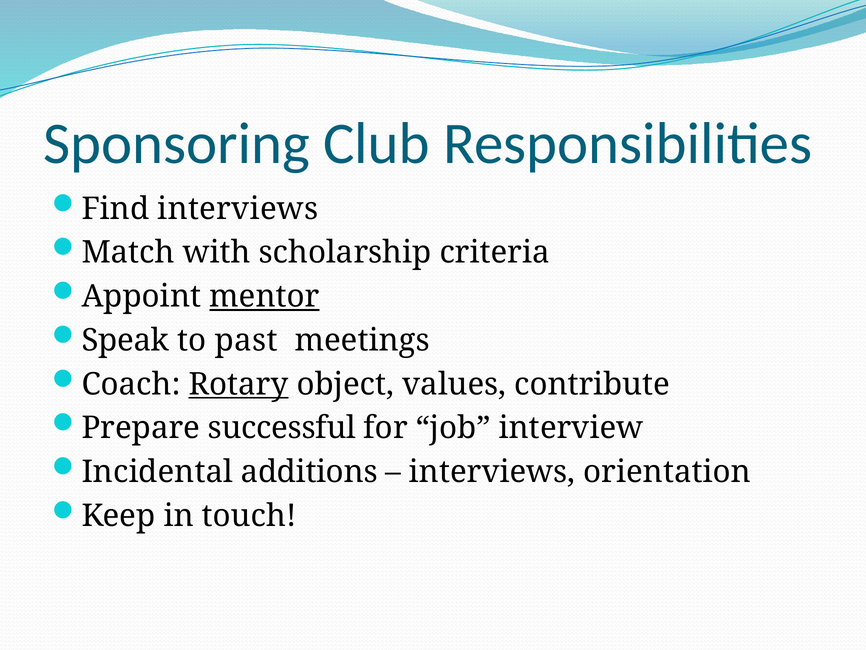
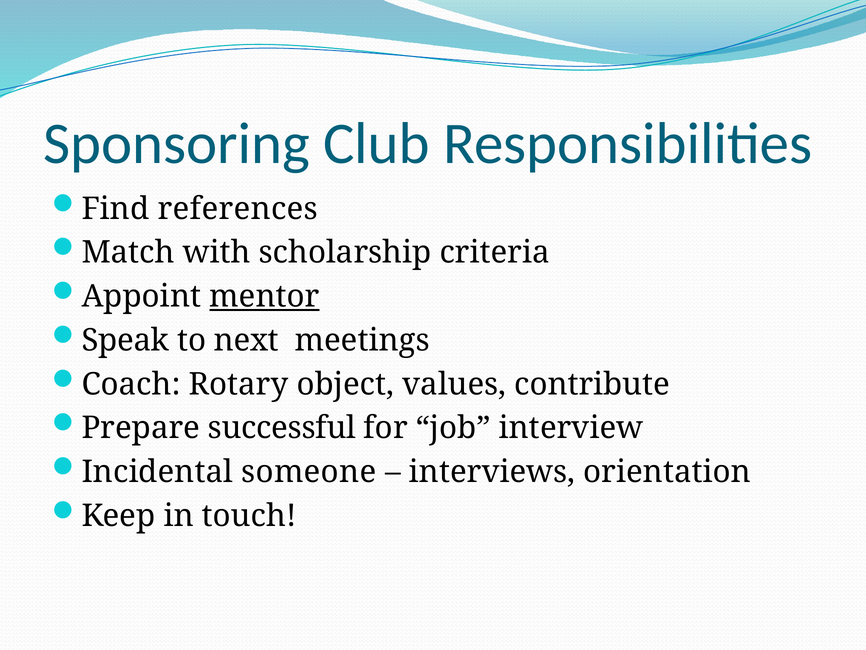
Find interviews: interviews -> references
past: past -> next
Rotary underline: present -> none
additions: additions -> someone
